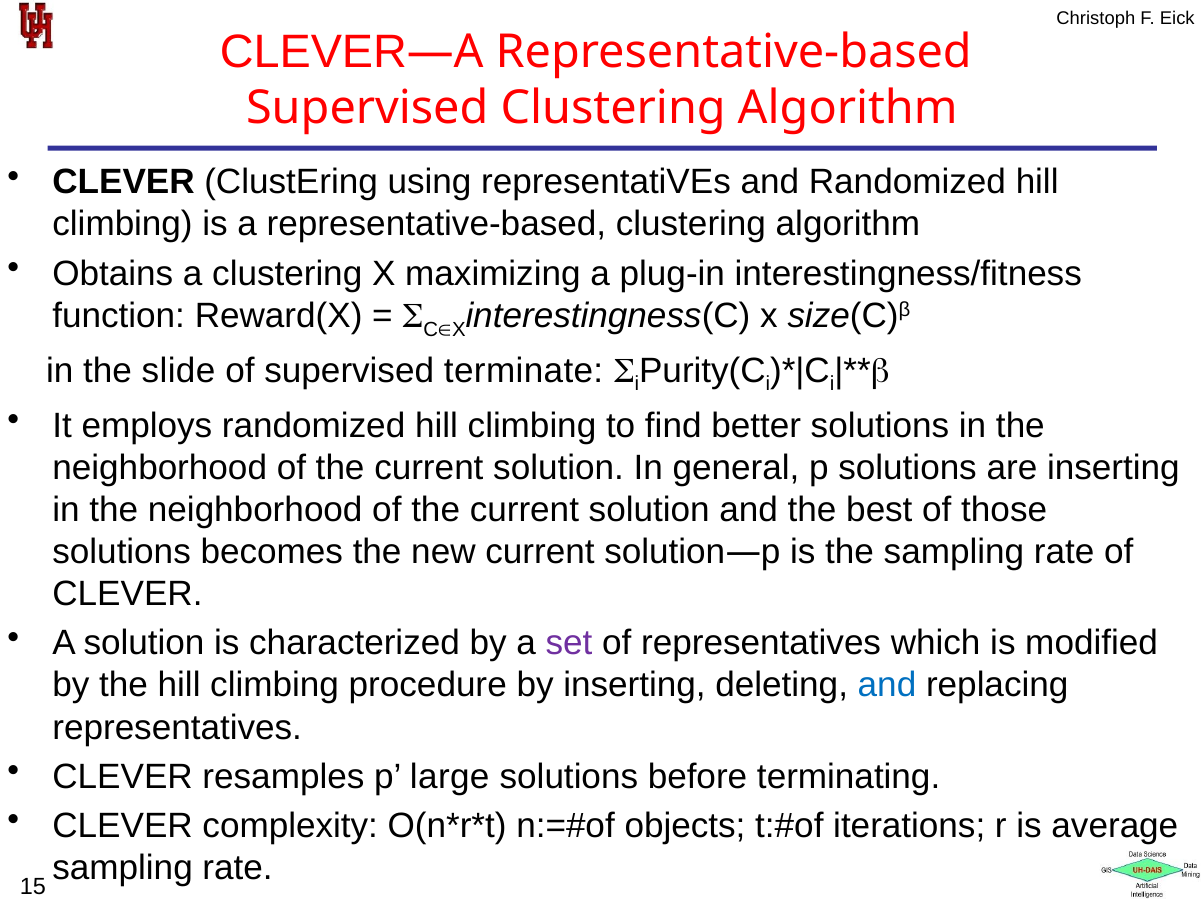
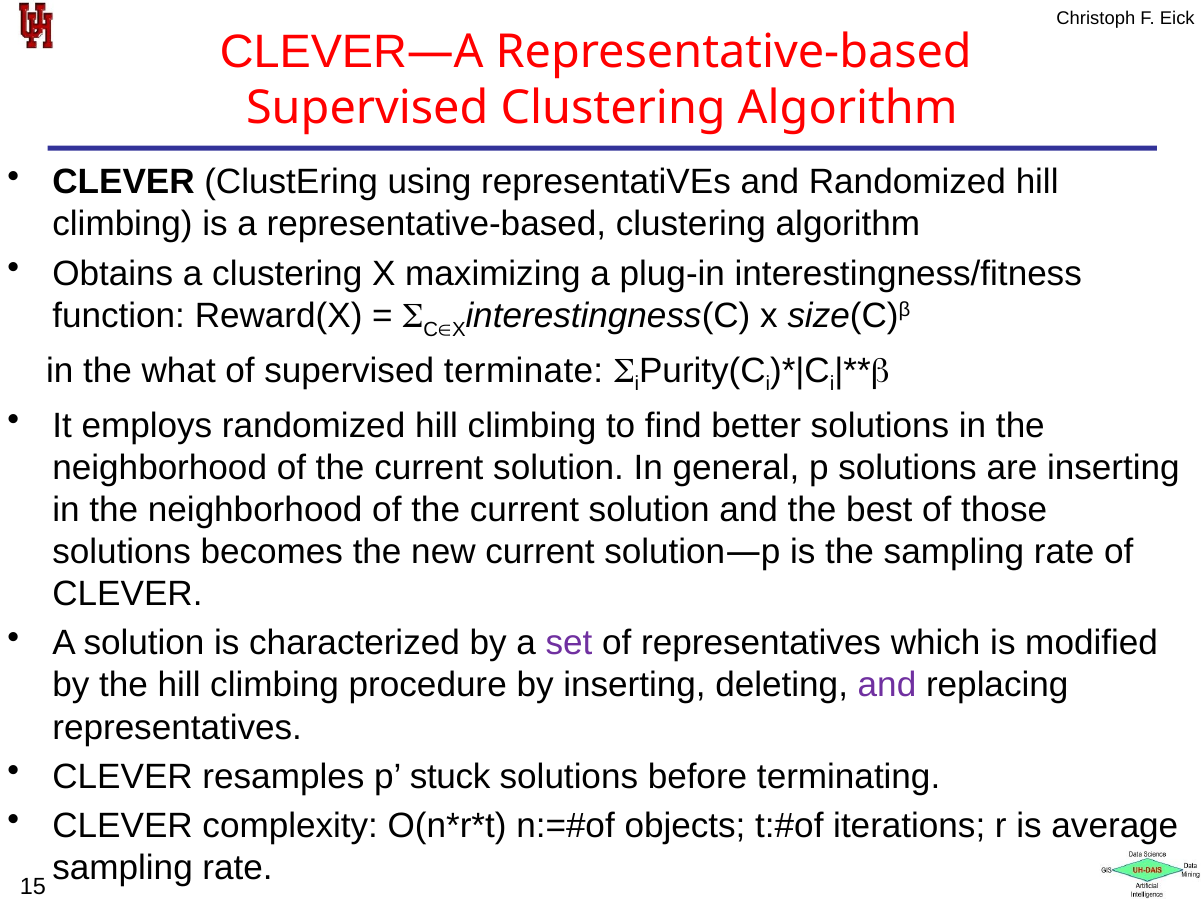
slide: slide -> what
and at (887, 685) colour: blue -> purple
large: large -> stuck
